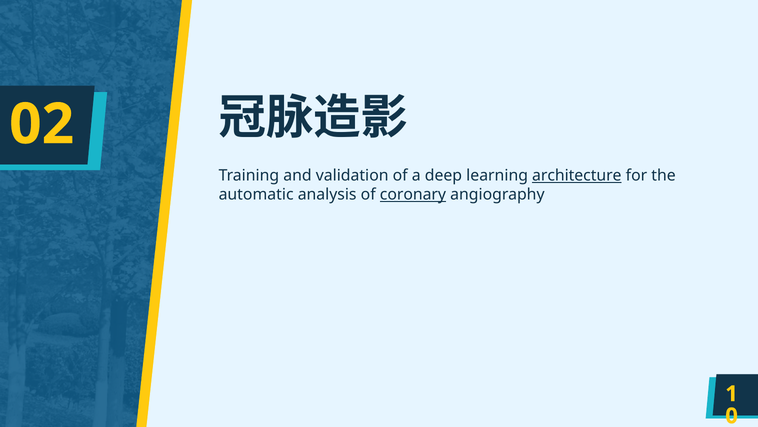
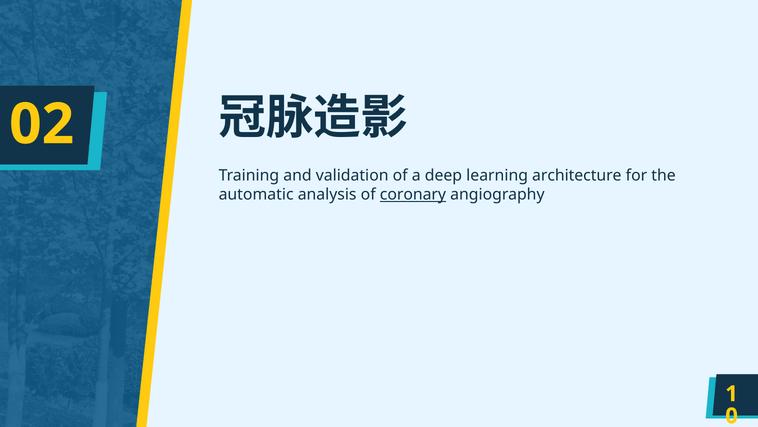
architecture underline: present -> none
